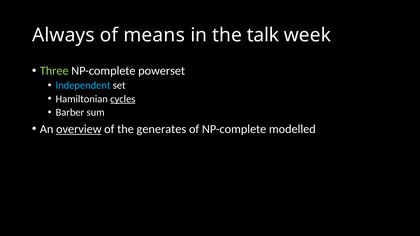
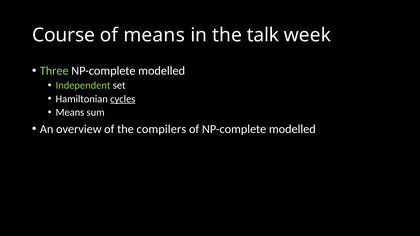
Always: Always -> Course
powerset at (162, 71): powerset -> modelled
Independent colour: light blue -> light green
Barber at (70, 113): Barber -> Means
overview underline: present -> none
generates: generates -> compilers
